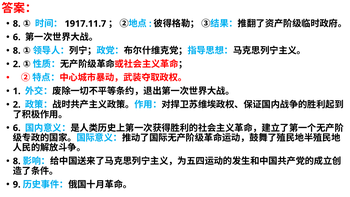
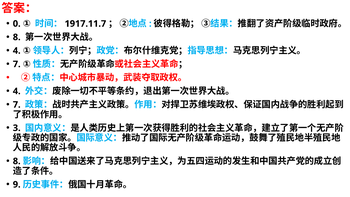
8 at (17, 24): 8 -> 0
6 at (17, 37): 6 -> 8
8 at (17, 51): 8 -> 4
2 at (17, 64): 2 -> 7
1 at (17, 91): 1 -> 4
2 at (17, 105): 2 -> 7
6 at (17, 128): 6 -> 3
